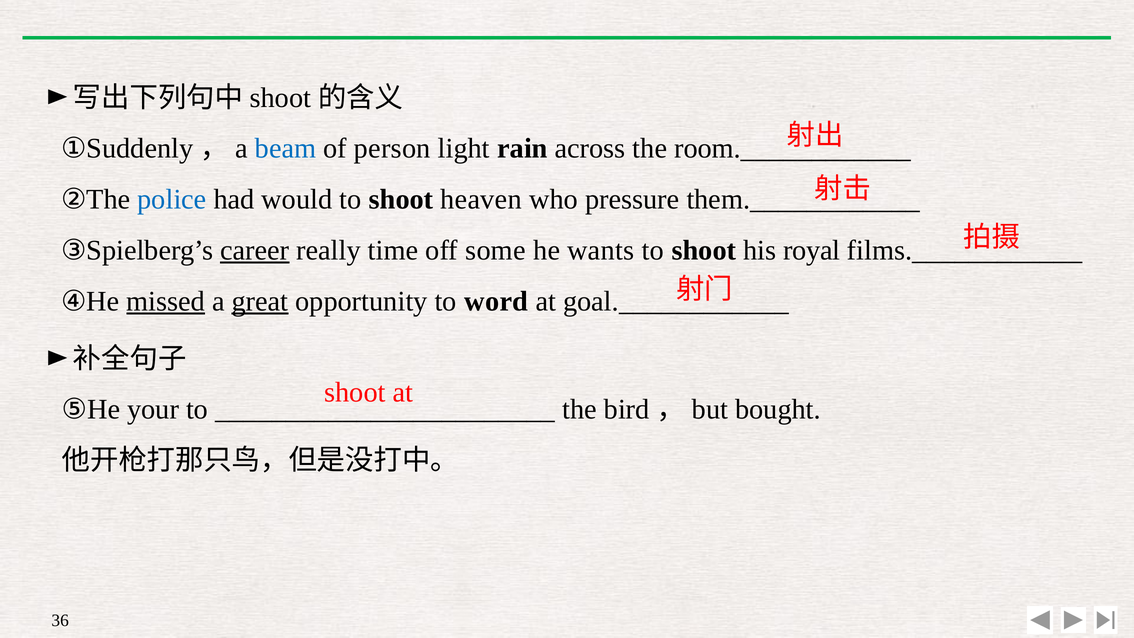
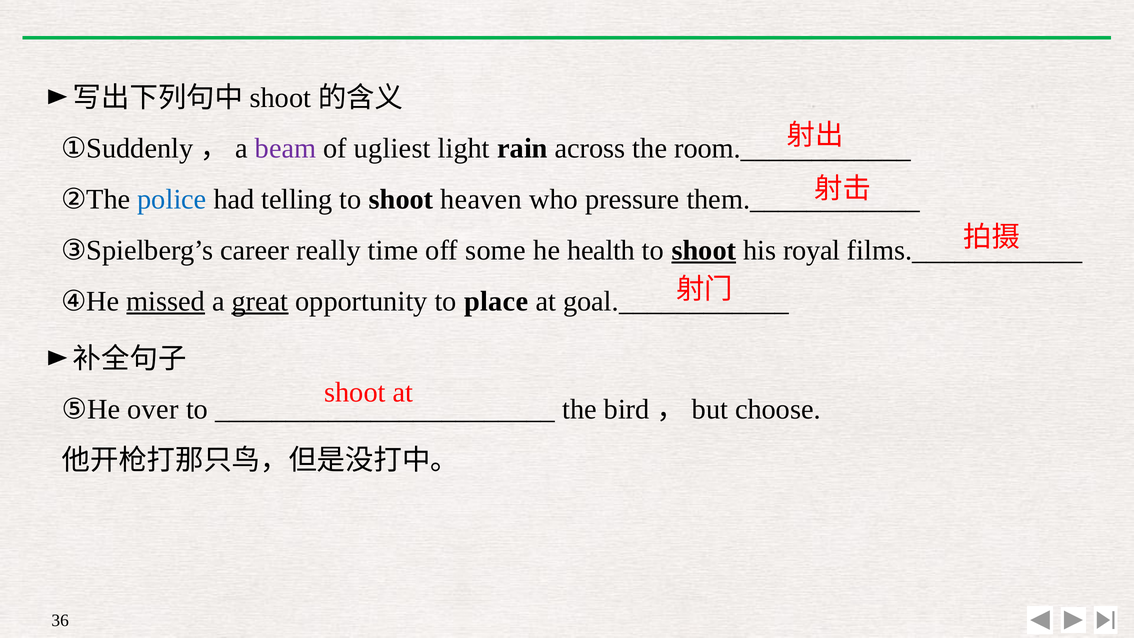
beam colour: blue -> purple
person: person -> ugliest
would: would -> telling
career underline: present -> none
wants: wants -> health
shoot at (704, 250) underline: none -> present
word: word -> place
your: your -> over
bought: bought -> choose
